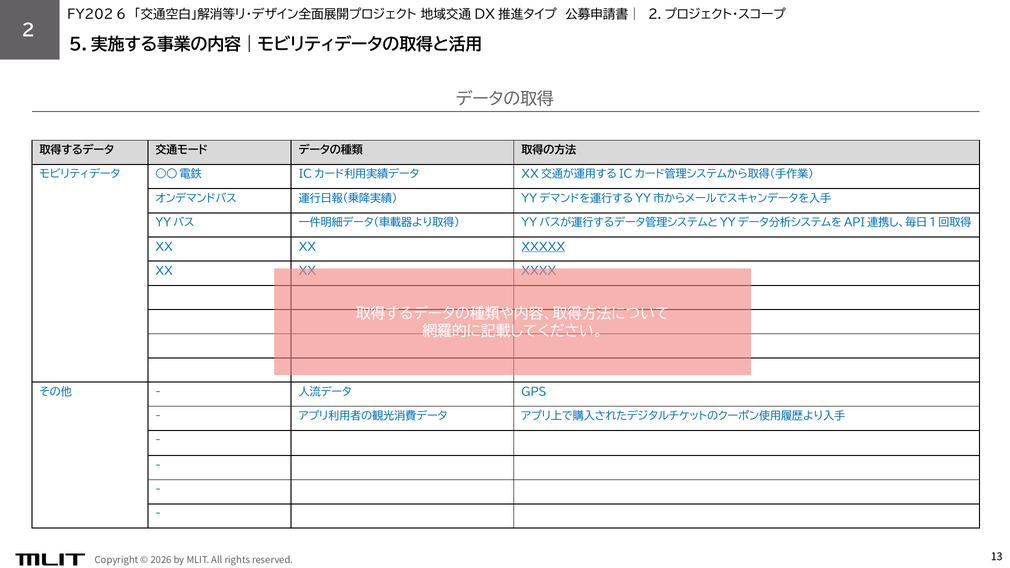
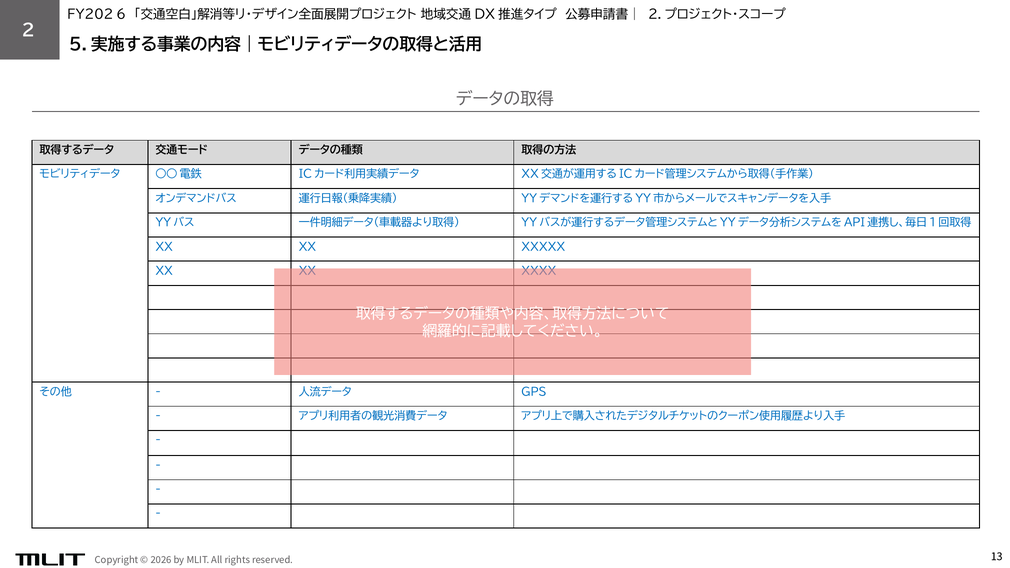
XXXXX underline: present -> none
